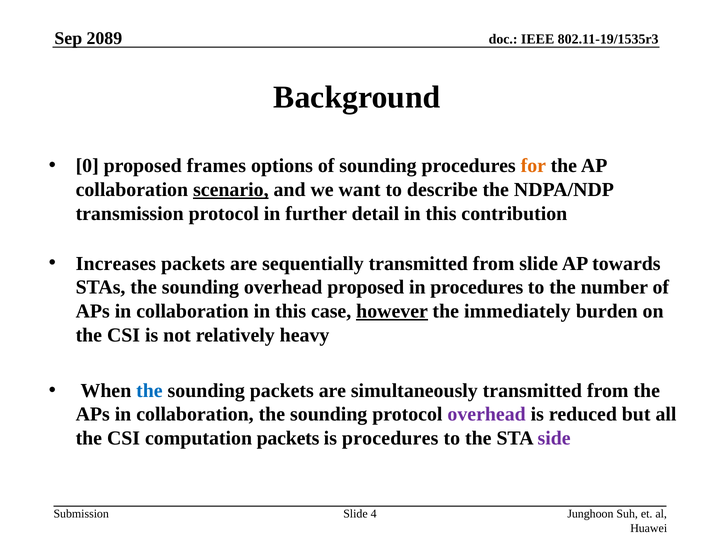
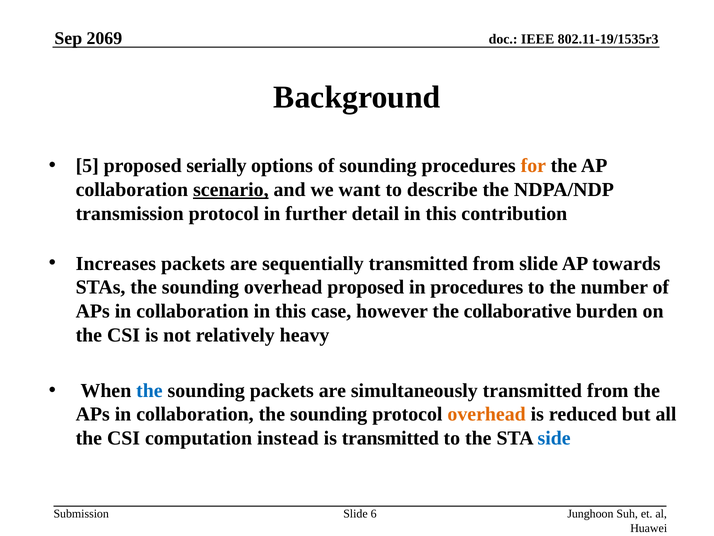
2089: 2089 -> 2069
0: 0 -> 5
frames: frames -> serially
however underline: present -> none
immediately: immediately -> collaborative
overhead at (487, 414) colour: purple -> orange
computation packets: packets -> instead
is procedures: procedures -> transmitted
side colour: purple -> blue
4: 4 -> 6
